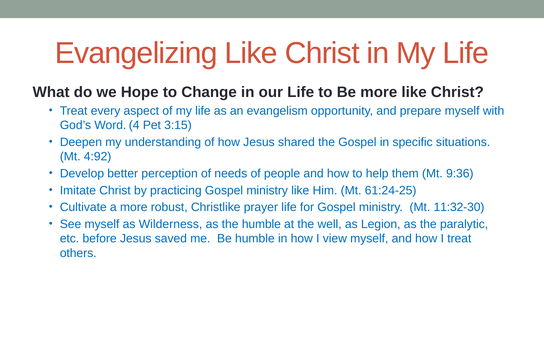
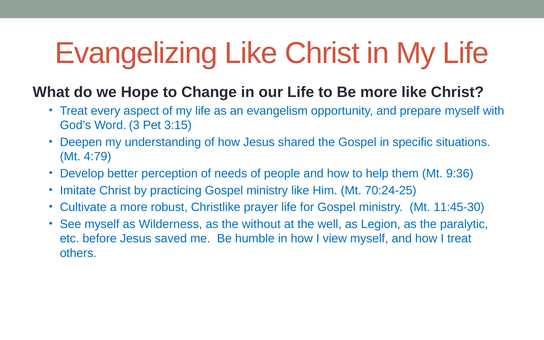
4: 4 -> 3
4:92: 4:92 -> 4:79
61:24-25: 61:24-25 -> 70:24-25
11:32-30: 11:32-30 -> 11:45-30
the humble: humble -> without
